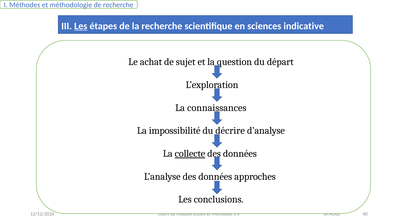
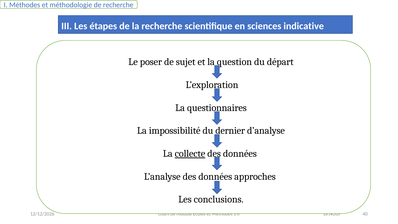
Les at (81, 26) underline: present -> none
achat: achat -> poser
connaissances: connaissances -> questionnaires
décrire: décrire -> dernier
